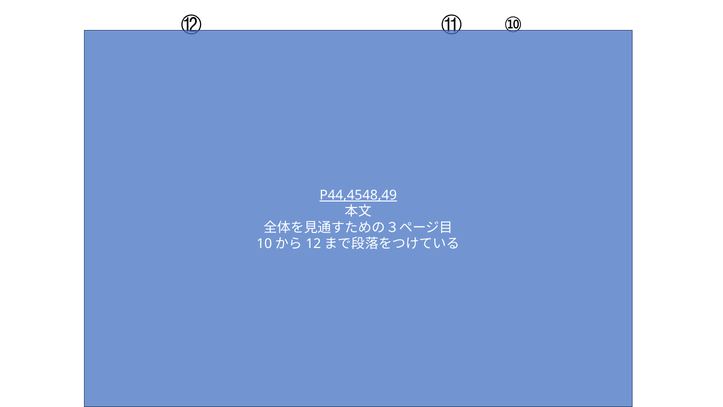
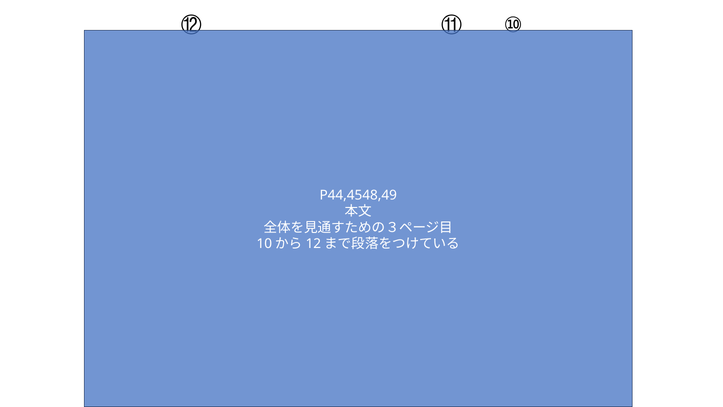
P44,4548,49 underline: present -> none
